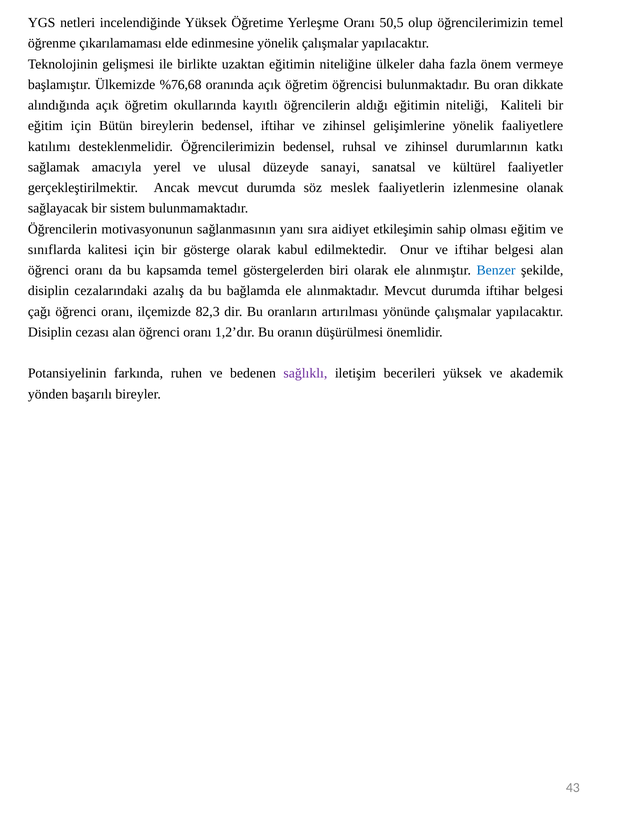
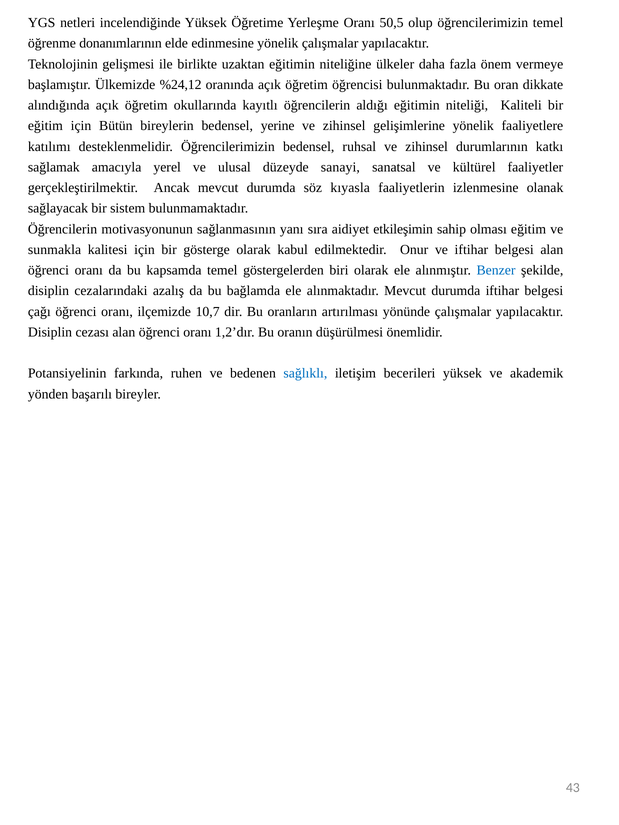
çıkarılamaması: çıkarılamaması -> donanımlarının
%76,68: %76,68 -> %24,12
bedensel iftihar: iftihar -> yerine
meslek: meslek -> kıyasla
sınıflarda: sınıflarda -> sunmakla
82,3: 82,3 -> 10,7
sağlıklı colour: purple -> blue
